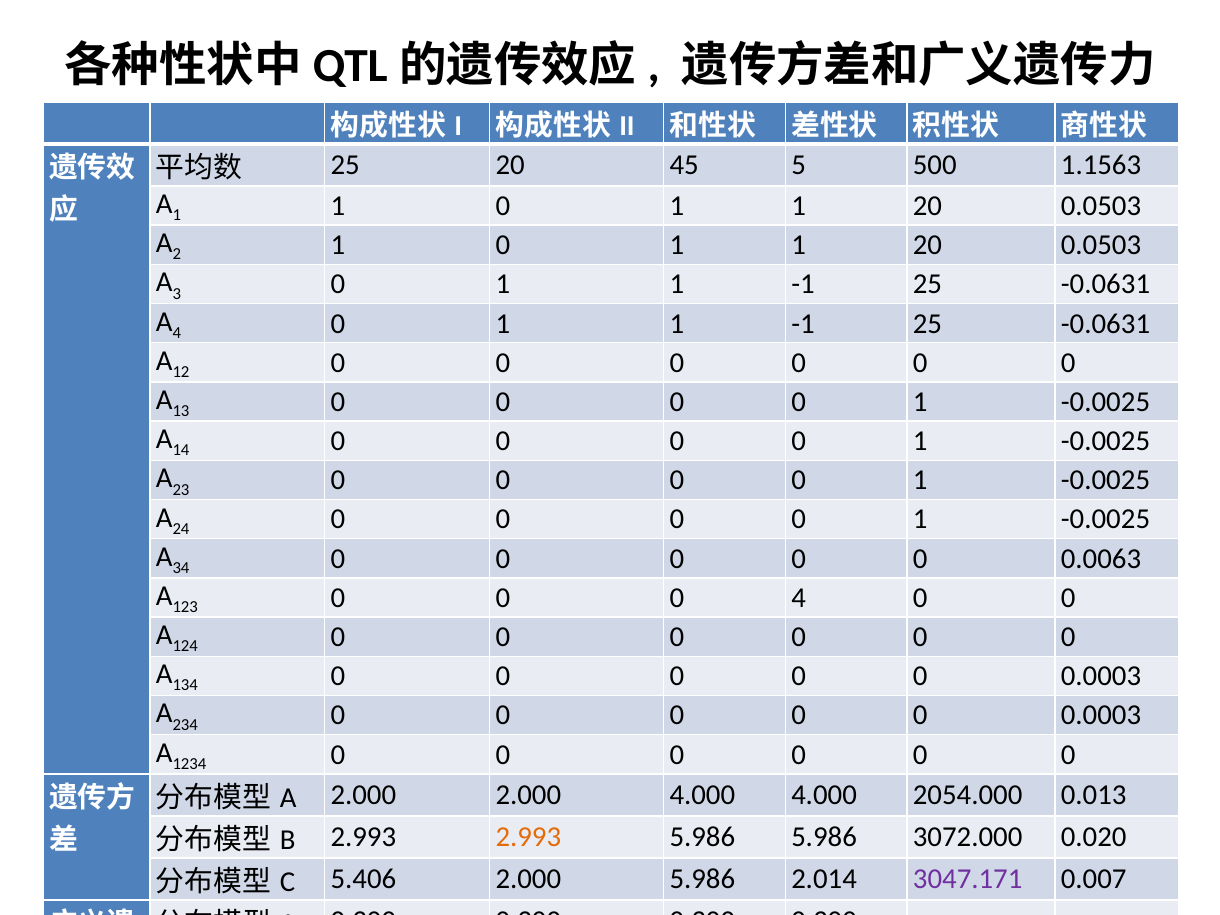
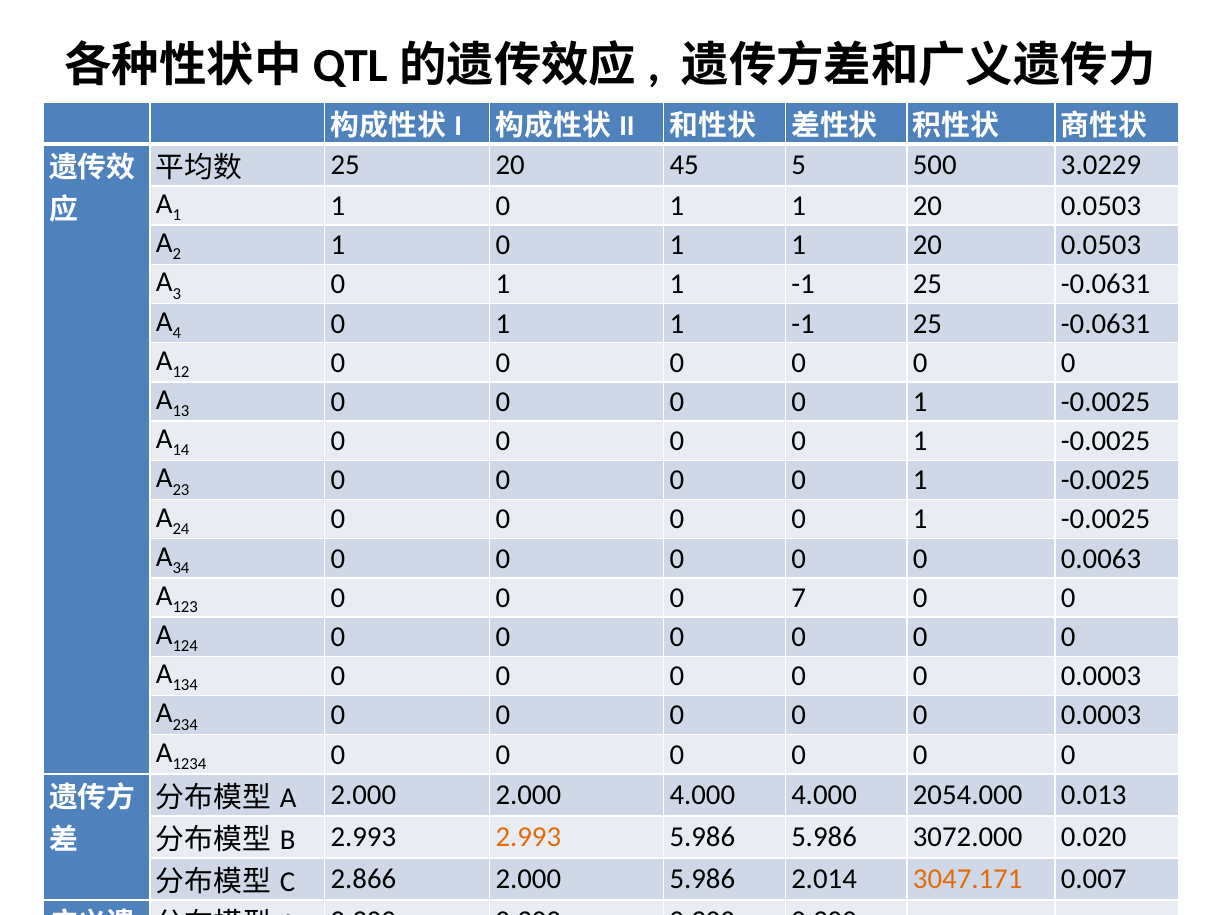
1.1563: 1.1563 -> 3.0229
0 4: 4 -> 7
5.406: 5.406 -> 2.866
3047.171 colour: purple -> orange
